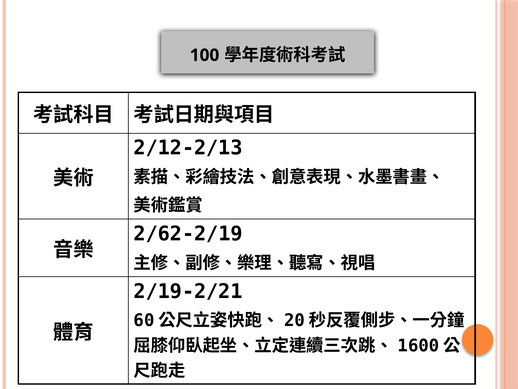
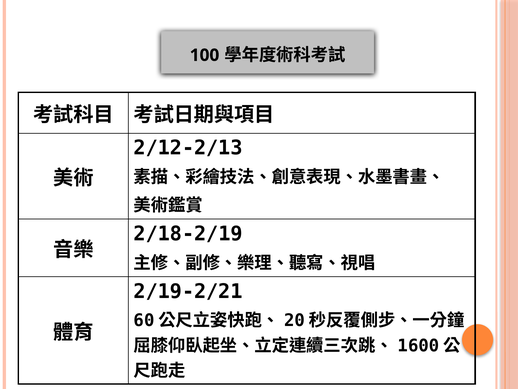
2/62-2/19: 2/62-2/19 -> 2/18-2/19
